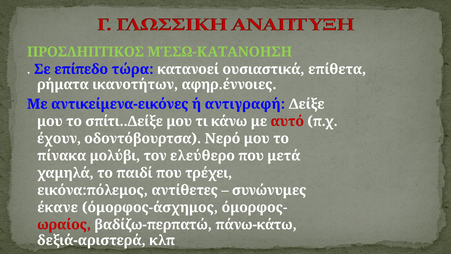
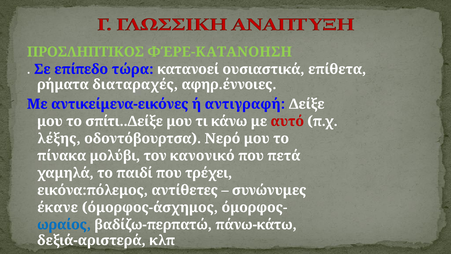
ΜΈΣΩ-ΚΑΤΑΝΟΗΣΗ: ΜΈΣΩ-ΚΑΤΑΝΟΗΣΗ -> ΦΈΡΕ-ΚΑΤΑΝΟΗΣΗ
ικανοτήτων: ικανοτήτων -> διαταραχές
έχουν: έχουν -> λέξης
ελεύθερο: ελεύθερο -> κανονικό
μετά: μετά -> πετά
ωραίος colour: red -> blue
